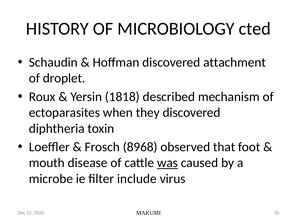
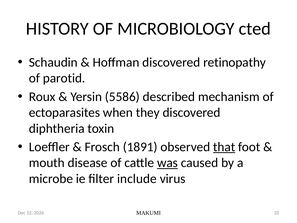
attachment: attachment -> retinopathy
droplet: droplet -> parotid
1818: 1818 -> 5586
8968: 8968 -> 1891
that underline: none -> present
